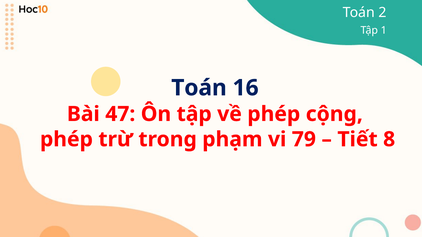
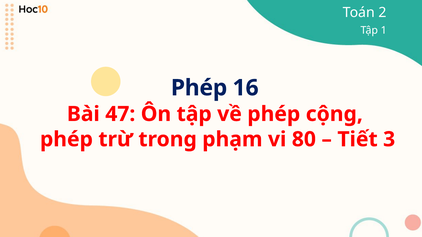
Toán at (199, 88): Toán -> Phép
79: 79 -> 80
8: 8 -> 3
